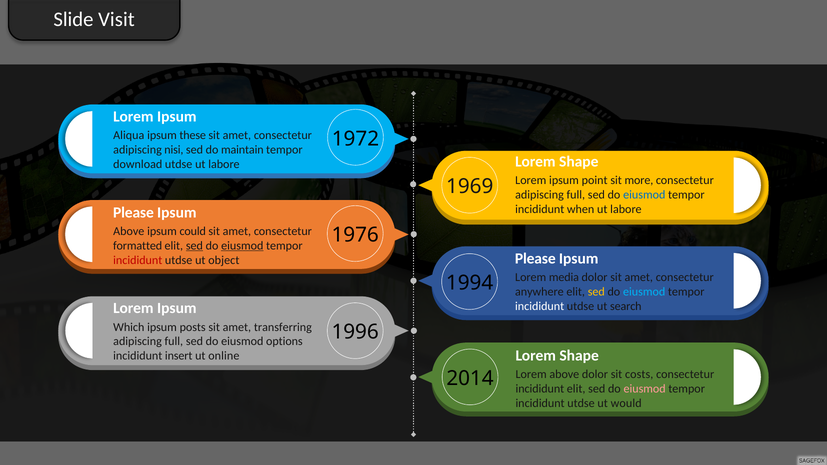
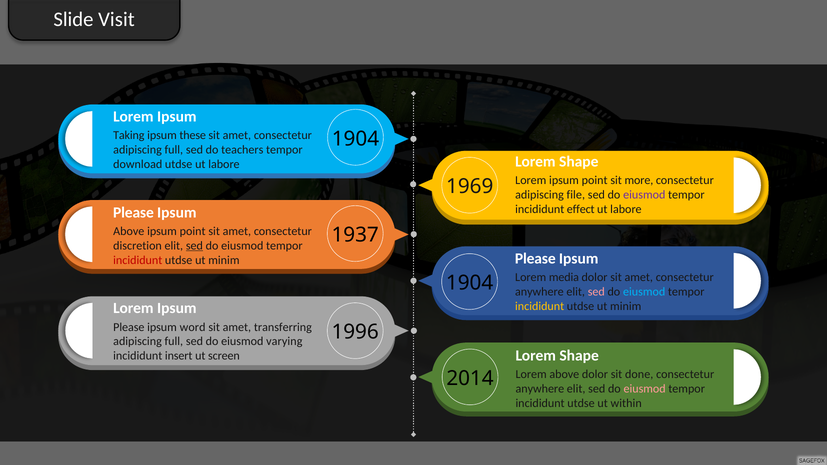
Aliqua: Aliqua -> Taking
1972 at (355, 139): 1972 -> 1904
nisi at (174, 150): nisi -> full
maintain: maintain -> teachers
full at (576, 195): full -> file
eiusmod at (644, 195) colour: blue -> purple
when: when -> effect
could at (193, 231): could -> point
1976: 1976 -> 1937
formatted: formatted -> discretion
eiusmod at (242, 246) underline: present -> none
object at (224, 260): object -> minim
1994 at (470, 283): 1994 -> 1904
sed at (596, 292) colour: yellow -> pink
incididunt at (540, 306) colour: white -> yellow
search at (626, 306): search -> minim
Which at (129, 327): Which -> Please
posts: posts -> word
options: options -> varying
online: online -> screen
costs: costs -> done
incididunt at (540, 389): incididunt -> anywhere
would: would -> within
